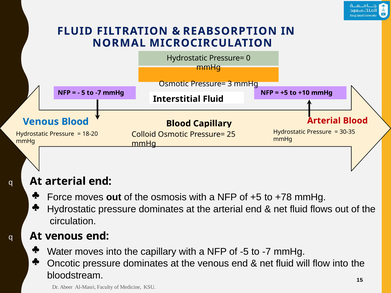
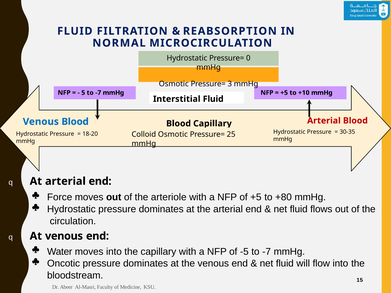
osmosis: osmosis -> arteriole
+78: +78 -> +80
